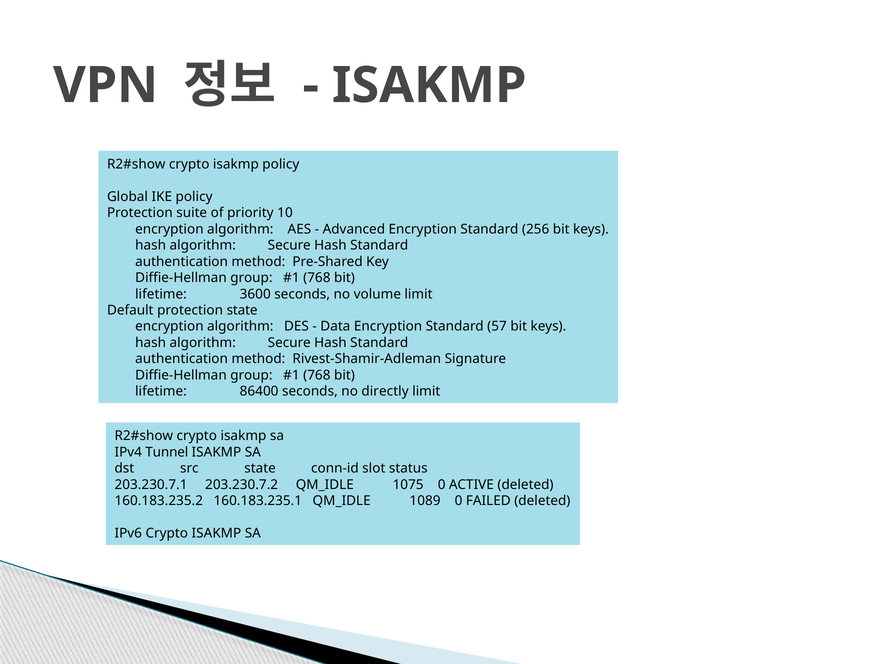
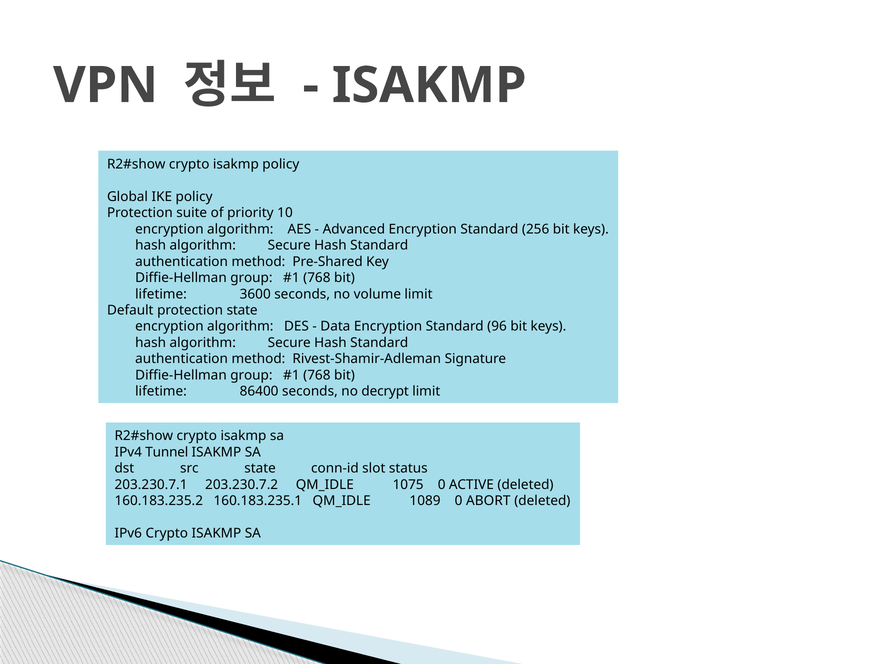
57: 57 -> 96
directly: directly -> decrypt
FAILED: FAILED -> ABORT
